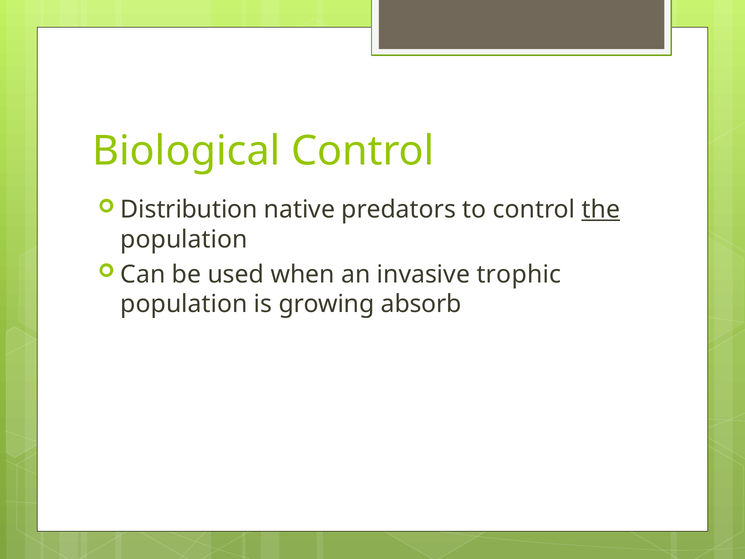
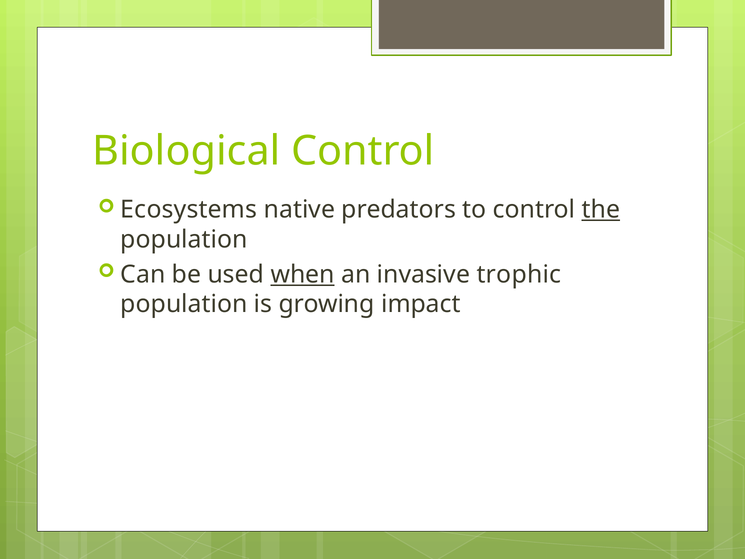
Distribution: Distribution -> Ecosystems
when underline: none -> present
absorb: absorb -> impact
